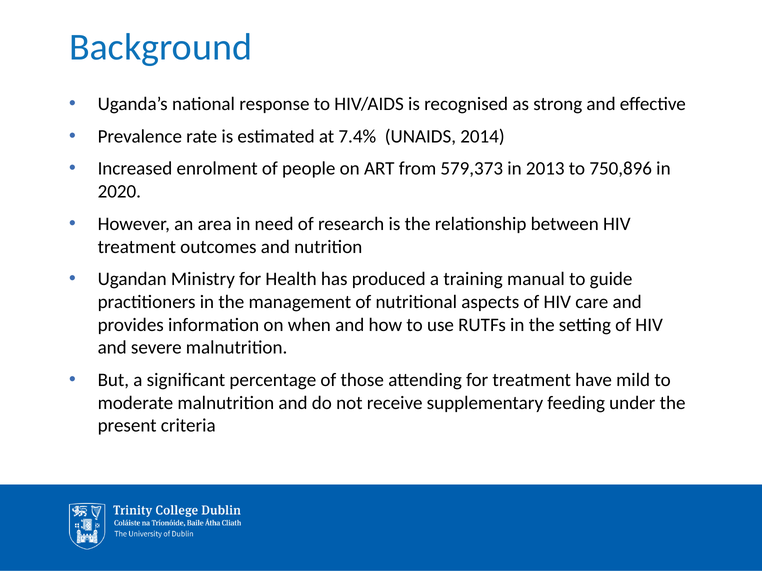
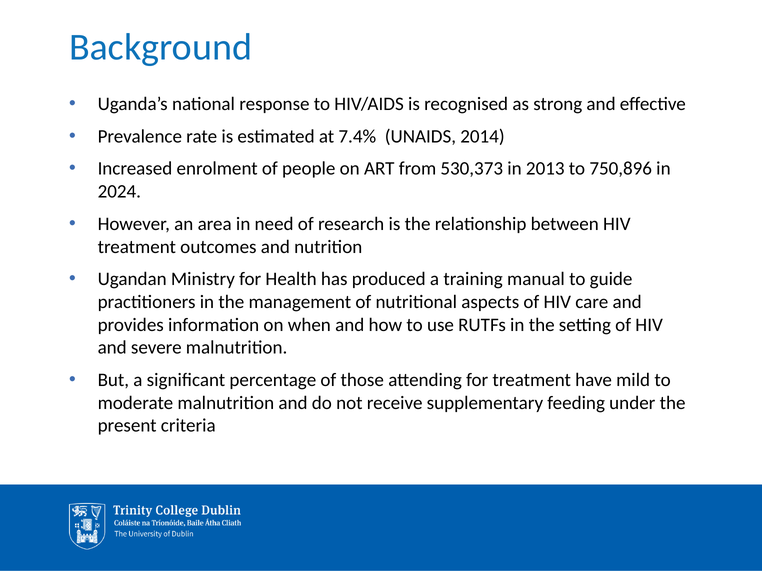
579,373: 579,373 -> 530,373
2020: 2020 -> 2024
